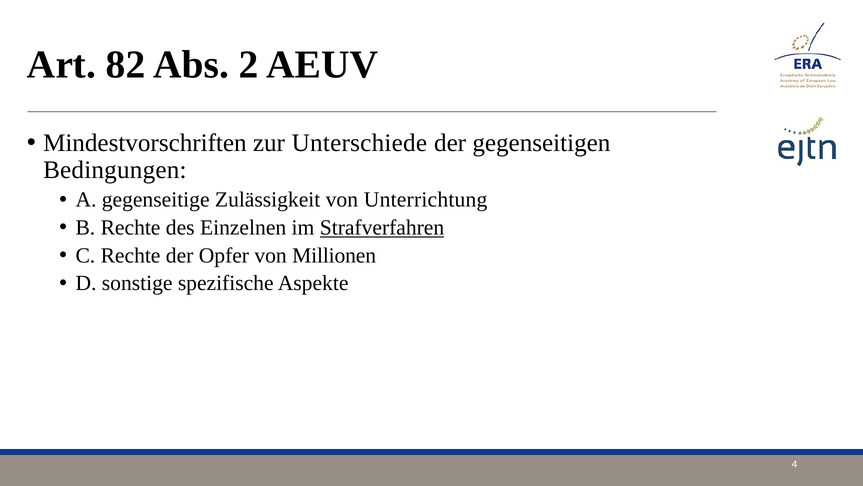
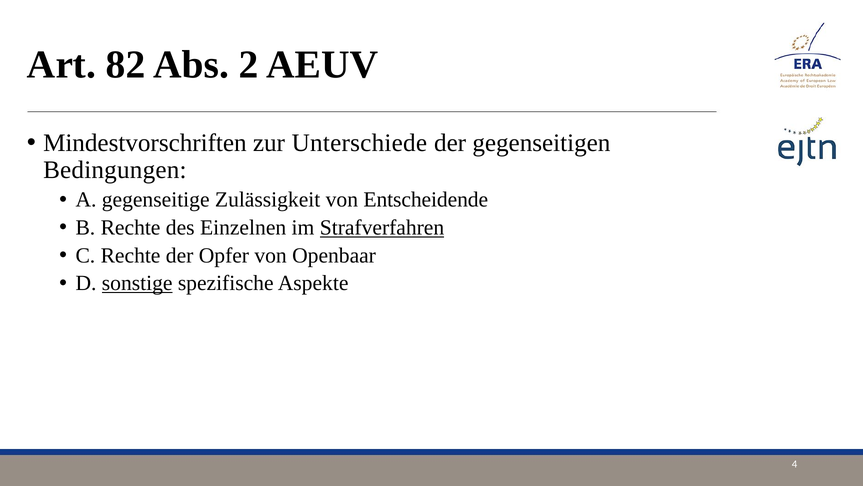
Unterrichtung: Unterrichtung -> Entscheidende
Millionen: Millionen -> Openbaar
sonstige underline: none -> present
